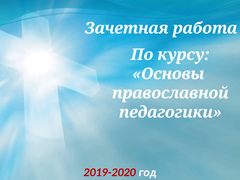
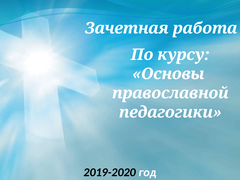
2019-2020 colour: red -> black
